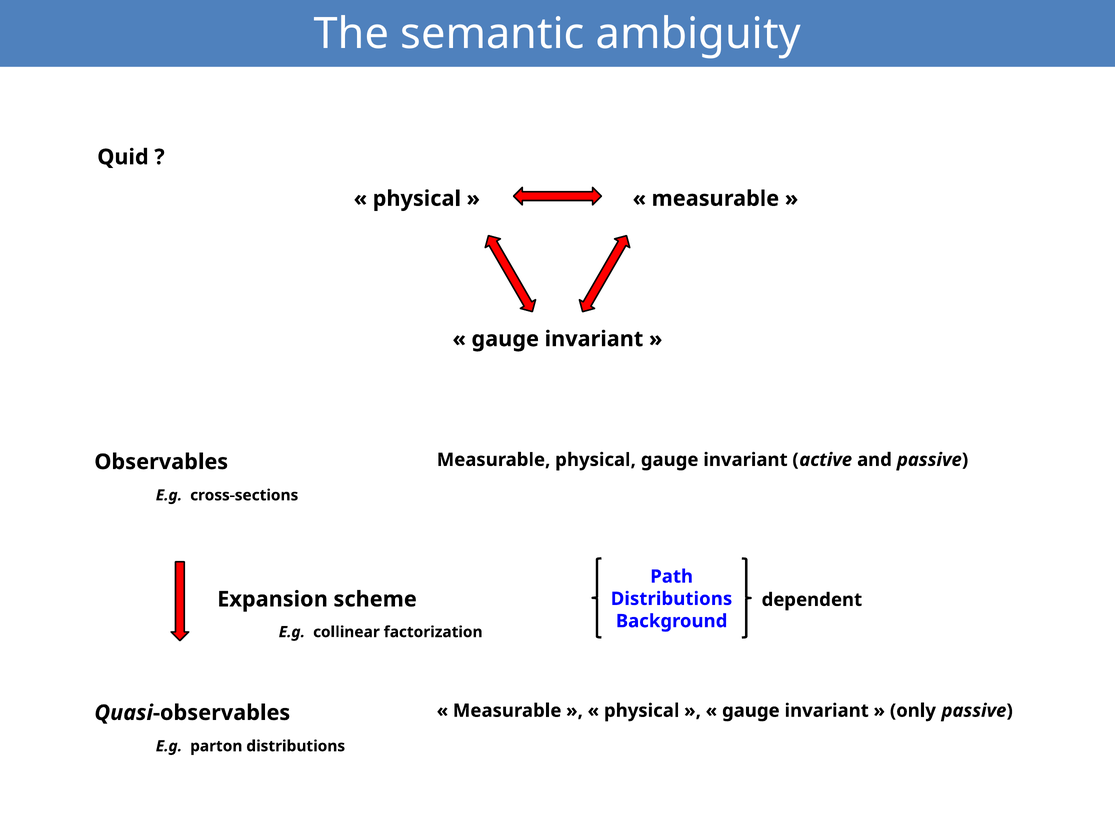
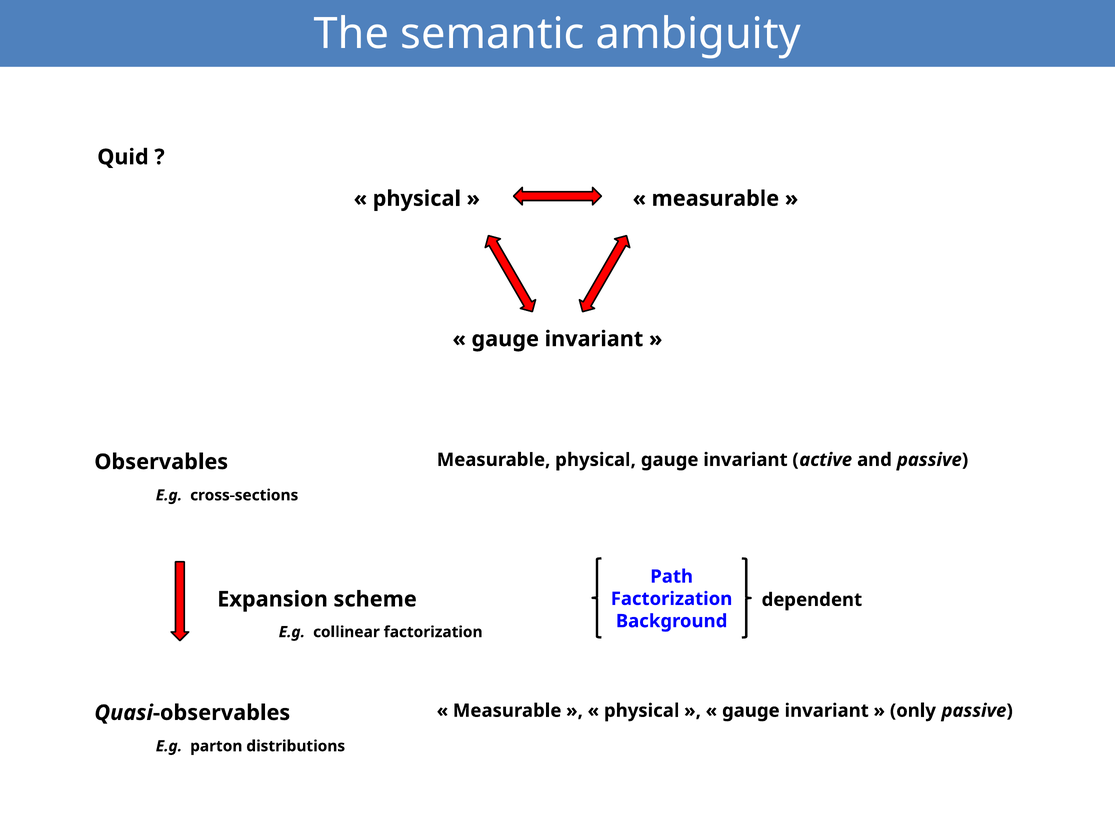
Distributions at (671, 599): Distributions -> Factorization
